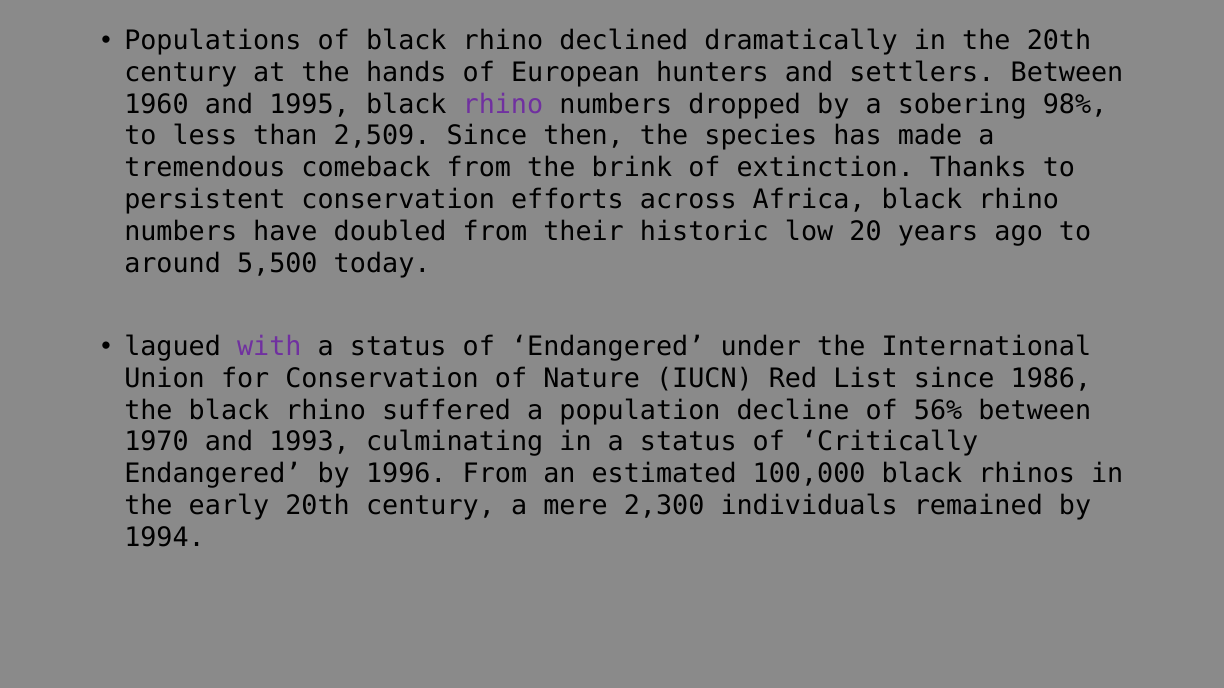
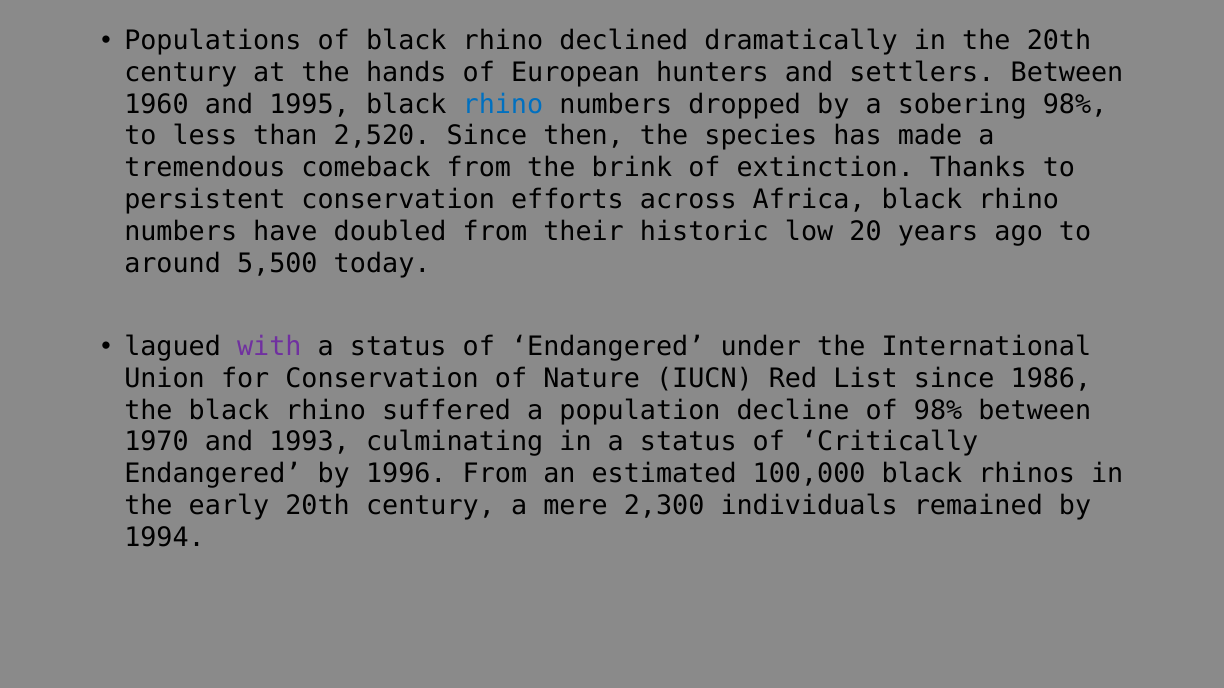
rhino at (503, 104) colour: purple -> blue
2,509: 2,509 -> 2,520
of 56%: 56% -> 98%
